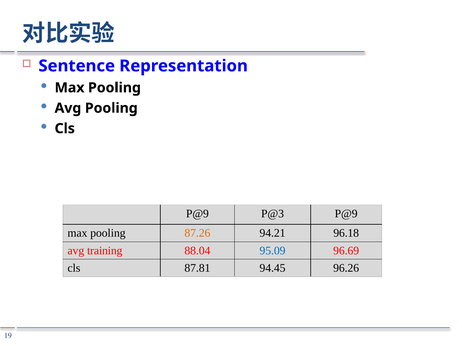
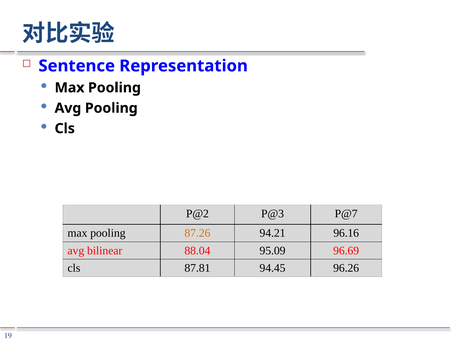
P@9 at (197, 214): P@9 -> P@2
P@3 P@9: P@9 -> P@7
96.18: 96.18 -> 96.16
training: training -> bilinear
95.09 colour: blue -> black
